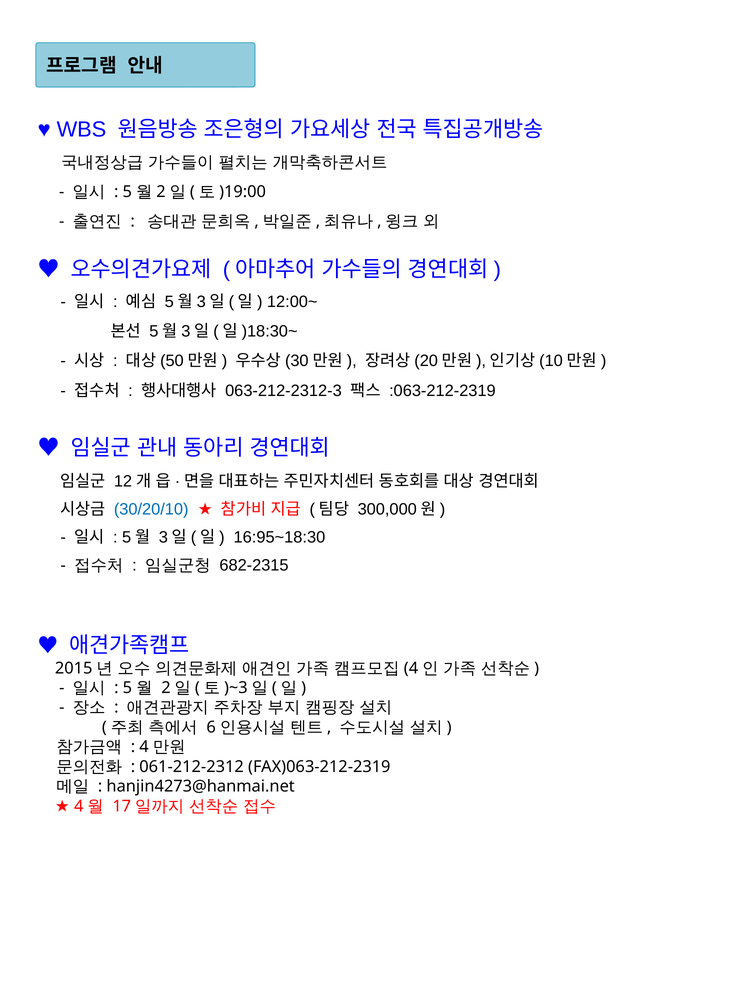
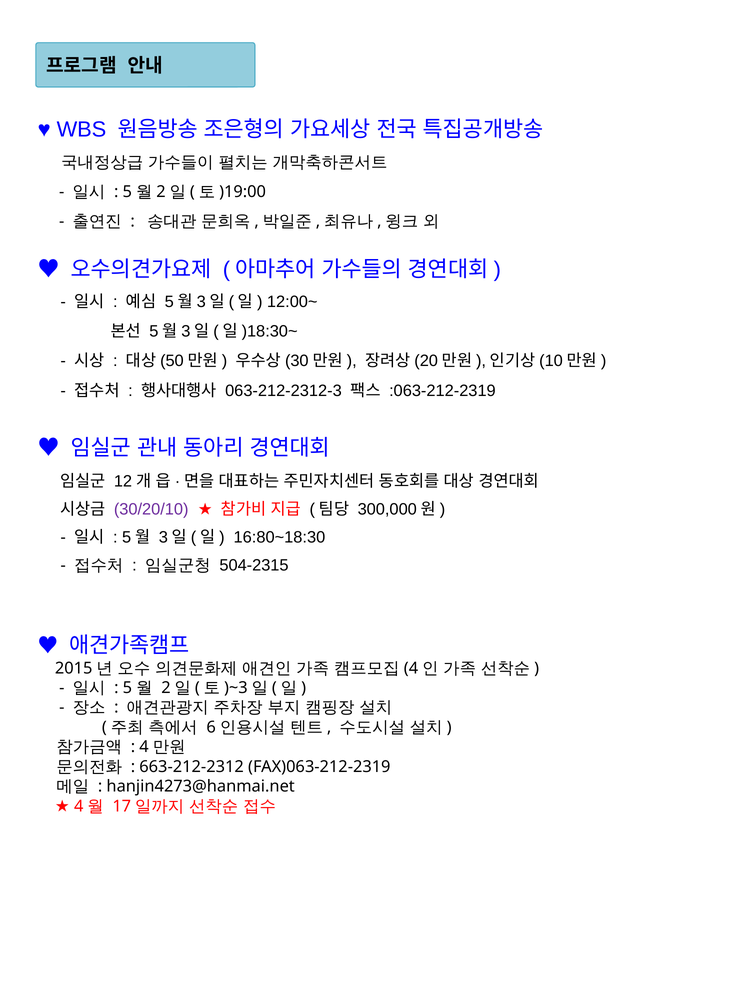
30/20/10 colour: blue -> purple
16:95~18:30: 16:95~18:30 -> 16:80~18:30
682-2315: 682-2315 -> 504-2315
061-212-2312: 061-212-2312 -> 663-212-2312
